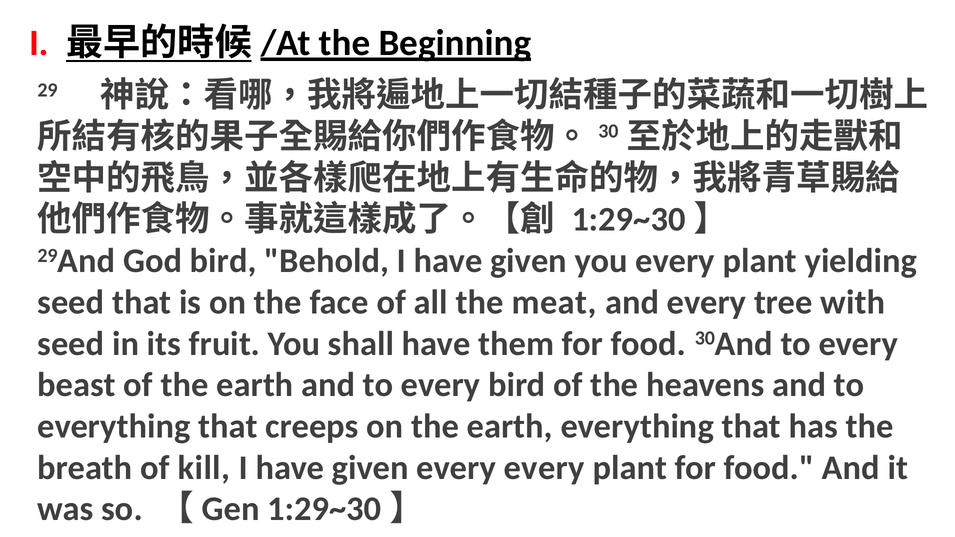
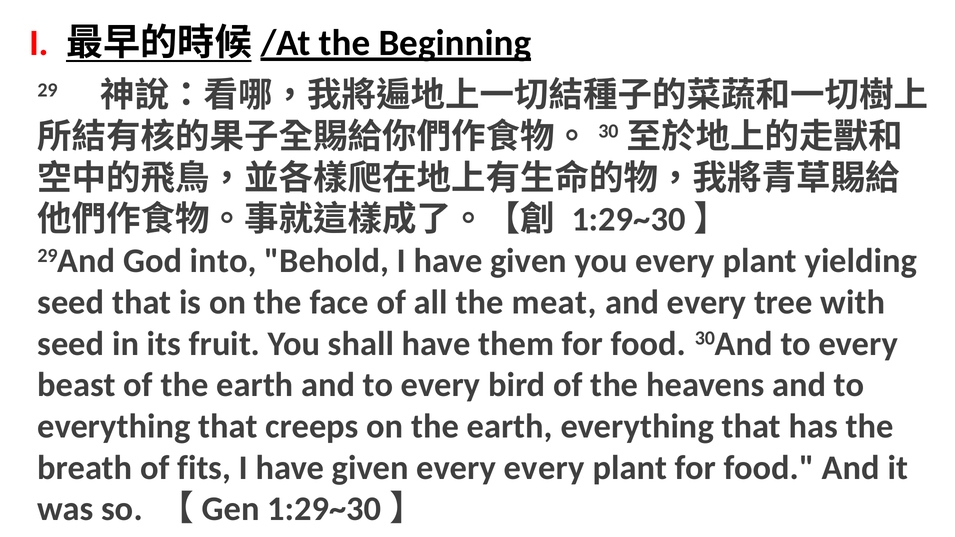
God bird: bird -> into
kill: kill -> fits
